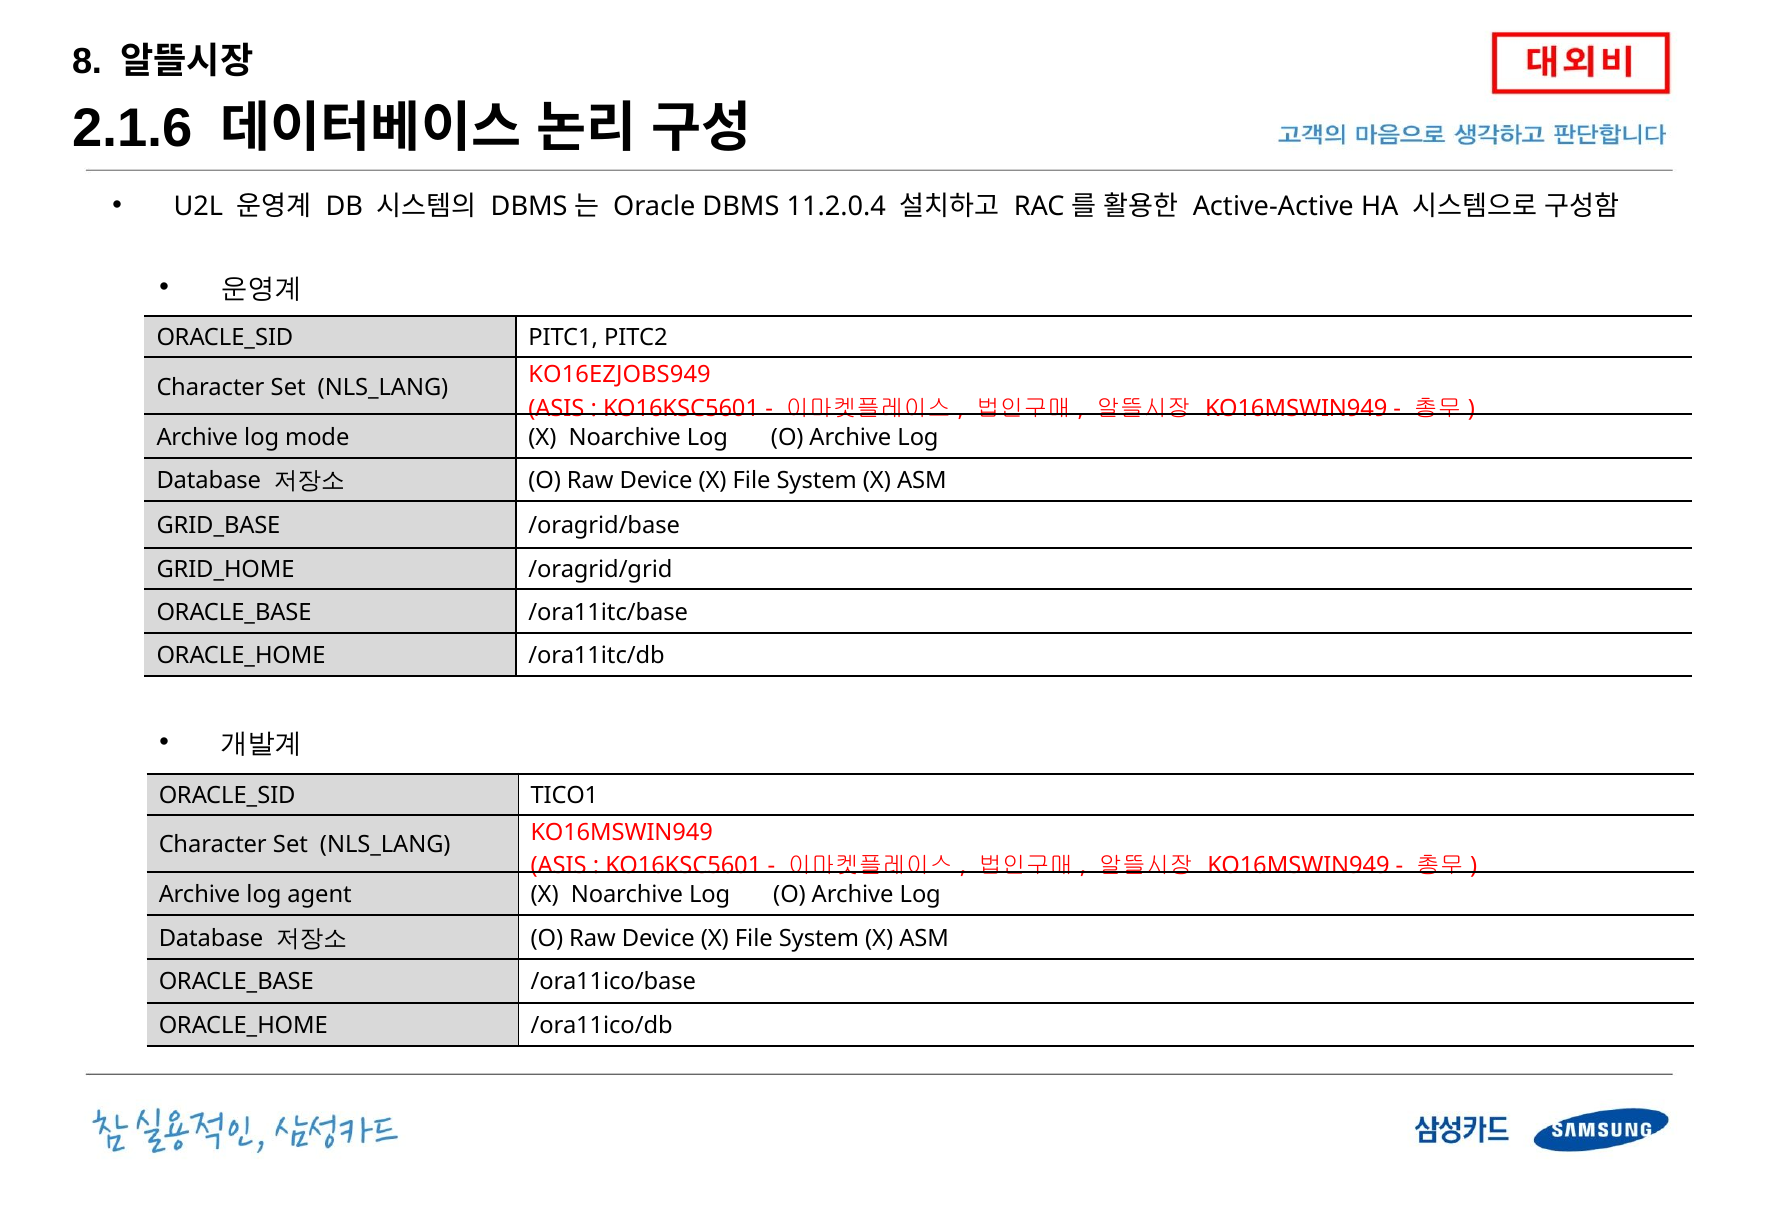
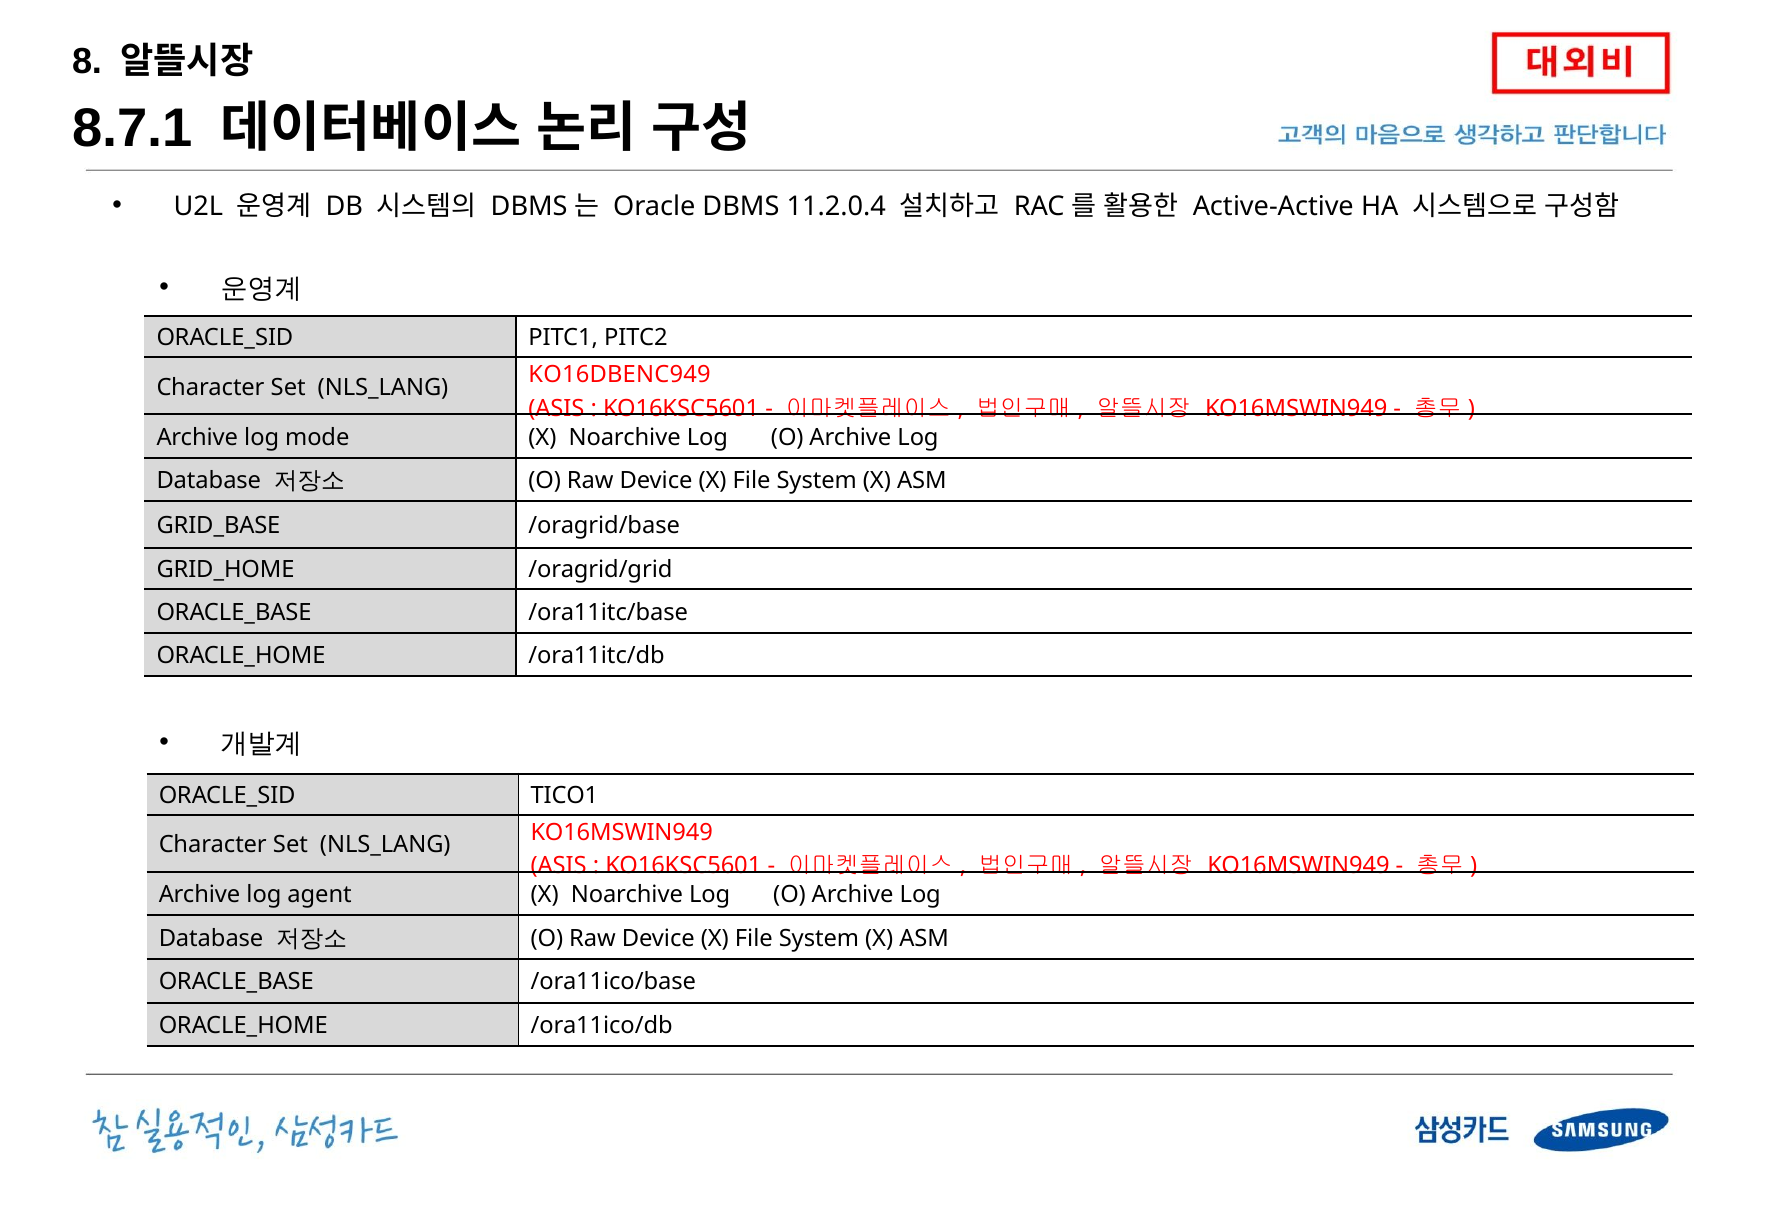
2.1.6: 2.1.6 -> 8.7.1
KO16EZJOBS949: KO16EZJOBS949 -> KO16DBENC949
